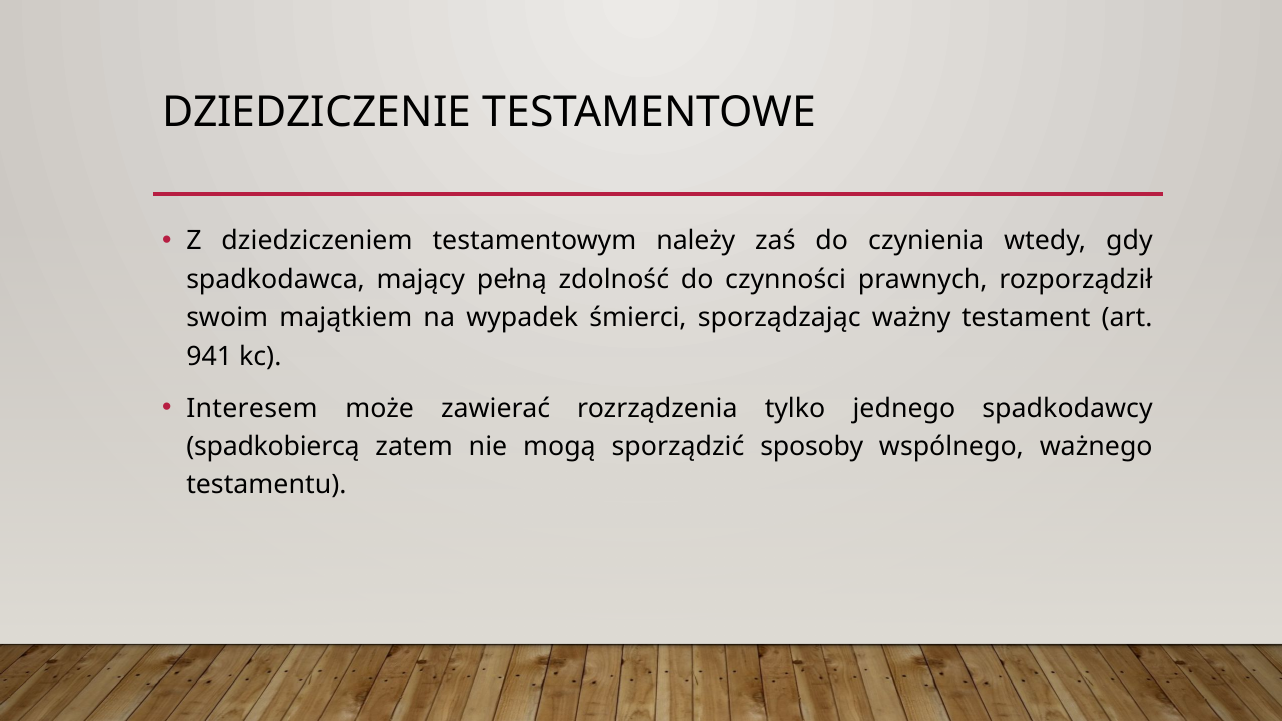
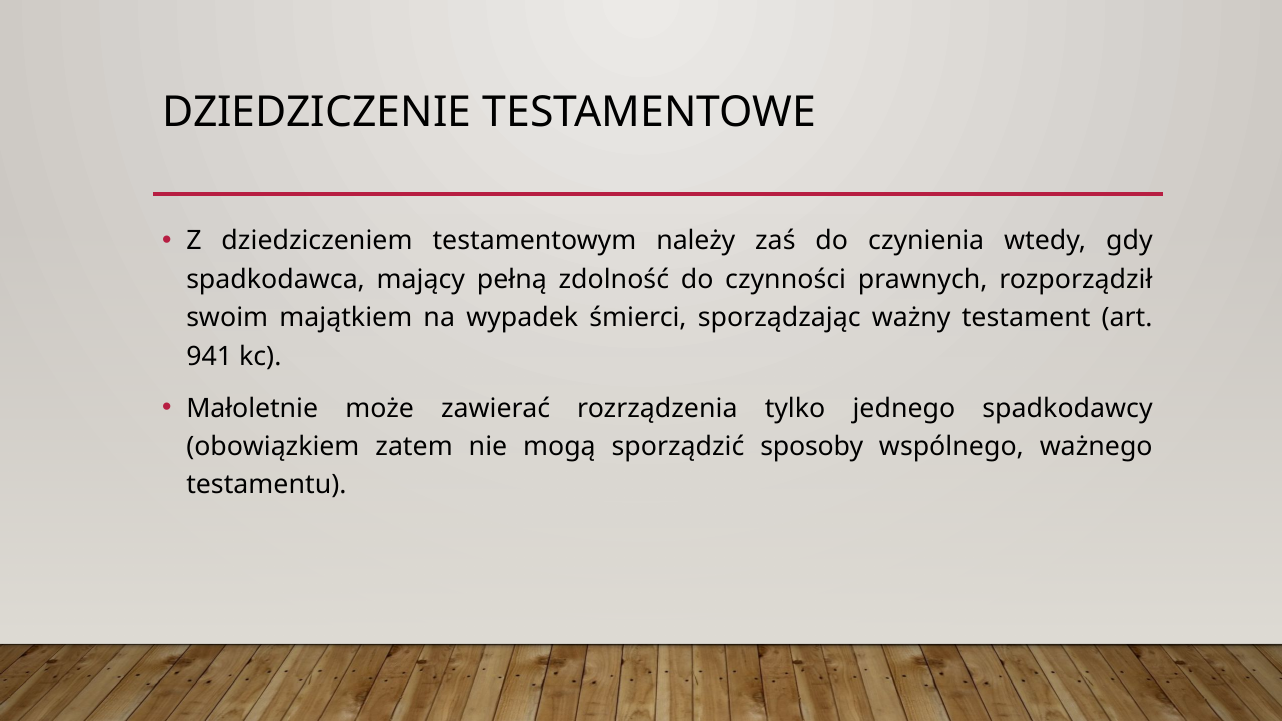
Interesem: Interesem -> Małoletnie
spadkobiercą: spadkobiercą -> obowiązkiem
